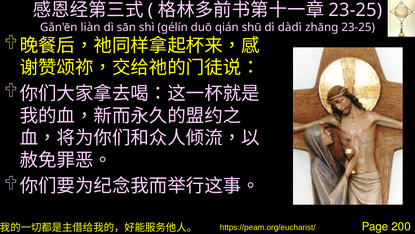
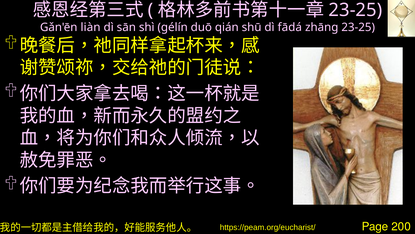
dàdì: dàdì -> fādá
